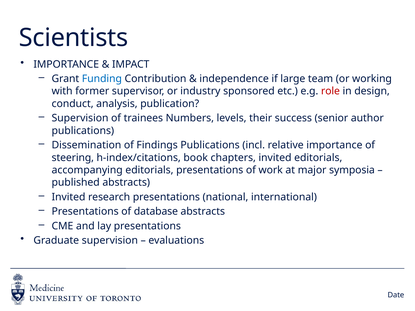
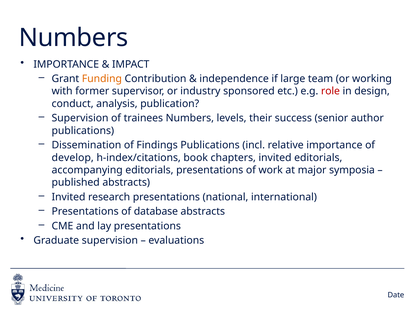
Scientists at (74, 38): Scientists -> Numbers
Funding colour: blue -> orange
steering: steering -> develop
